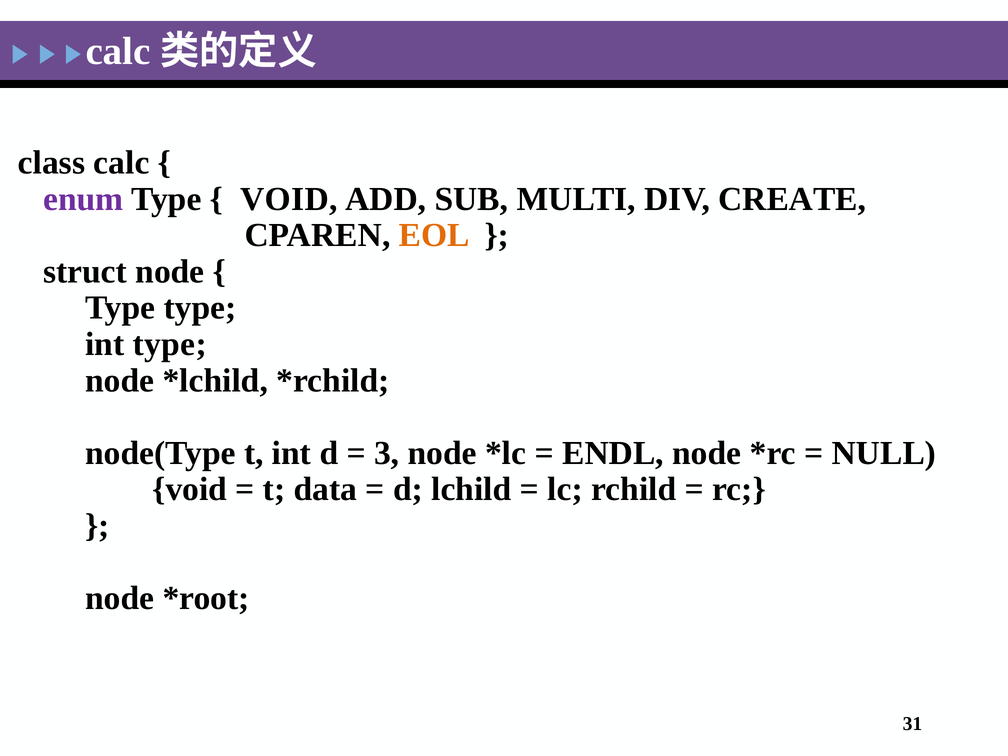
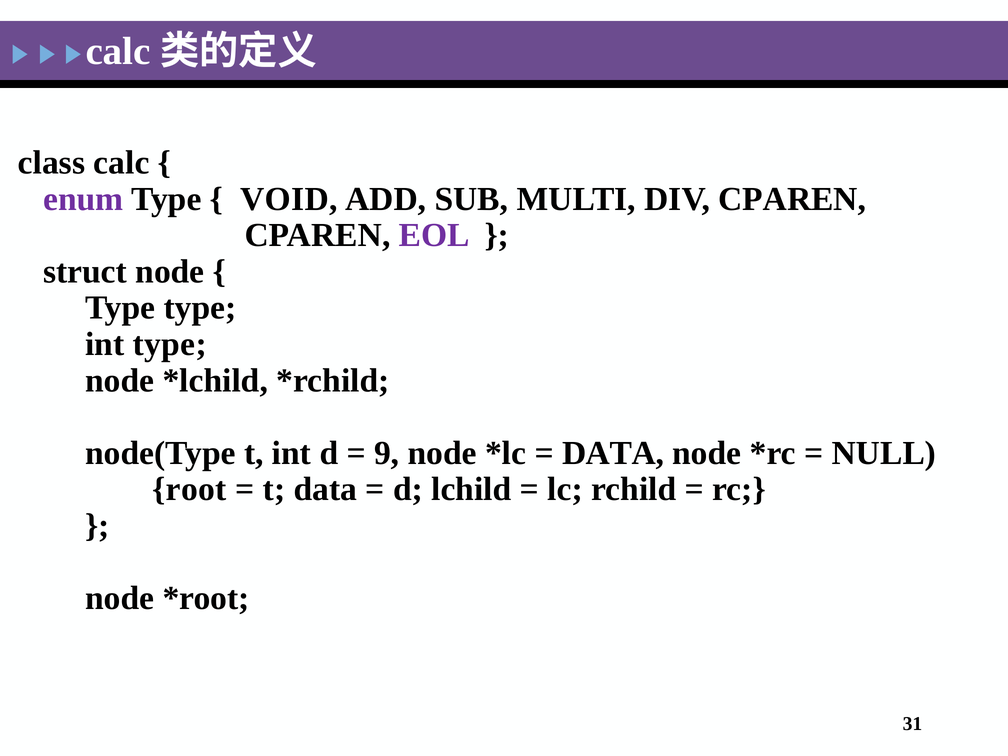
DIV CREATE: CREATE -> CPAREN
EOL colour: orange -> purple
3: 3 -> 9
ENDL at (613, 453): ENDL -> DATA
void at (190, 489): void -> root
